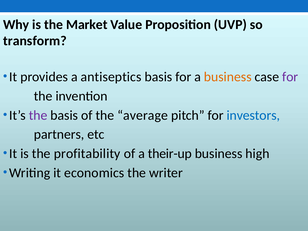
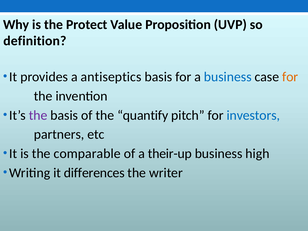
Market: Market -> Protect
transform: transform -> definition
business at (228, 77) colour: orange -> blue
for at (290, 77) colour: purple -> orange
average: average -> quantify
profitability: profitability -> comparable
economics: economics -> differences
